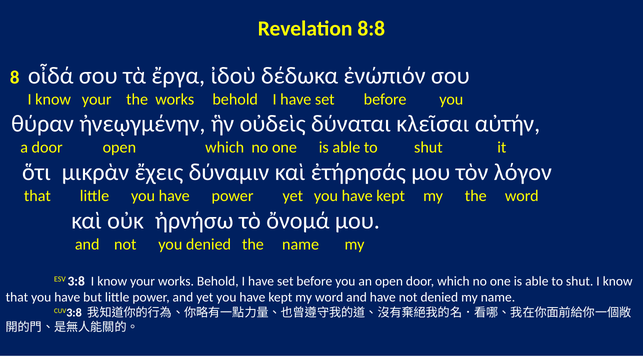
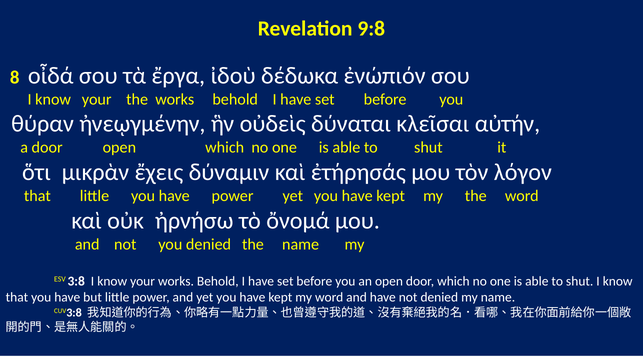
8:8: 8:8 -> 9:8
